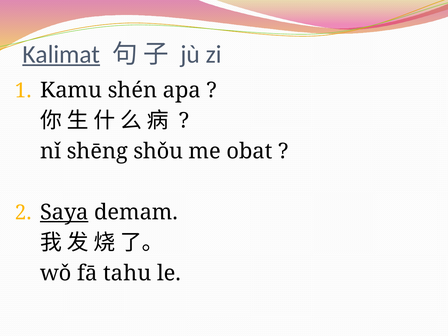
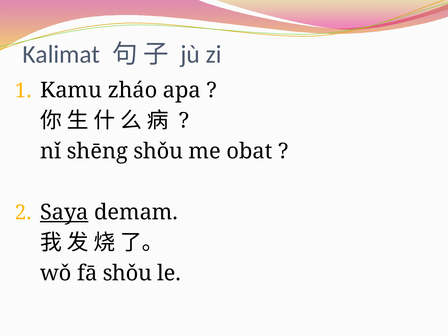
Kalimat underline: present -> none
shén: shén -> zháo
fā tahu: tahu -> shǒu
